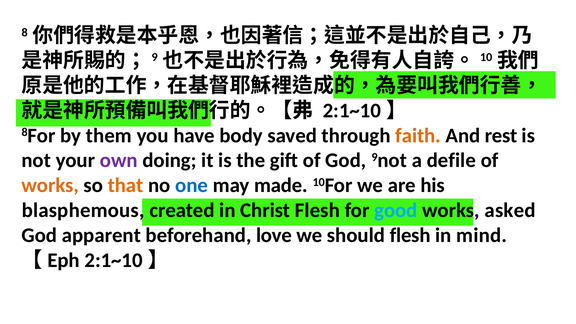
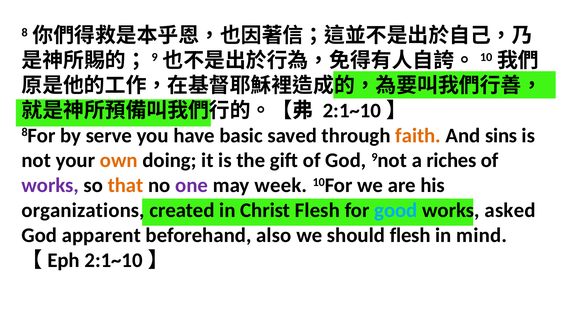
them: them -> serve
body: body -> basic
rest: rest -> sins
own colour: purple -> orange
defile: defile -> riches
works at (50, 185) colour: orange -> purple
one colour: blue -> purple
made: made -> week
blasphemous: blasphemous -> organizations
love: love -> also
